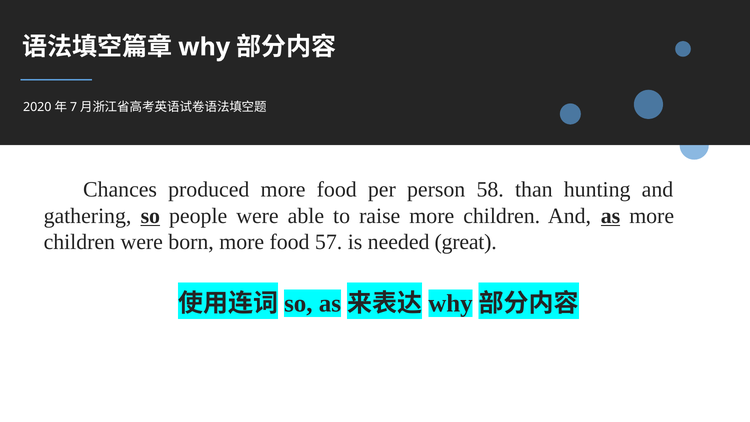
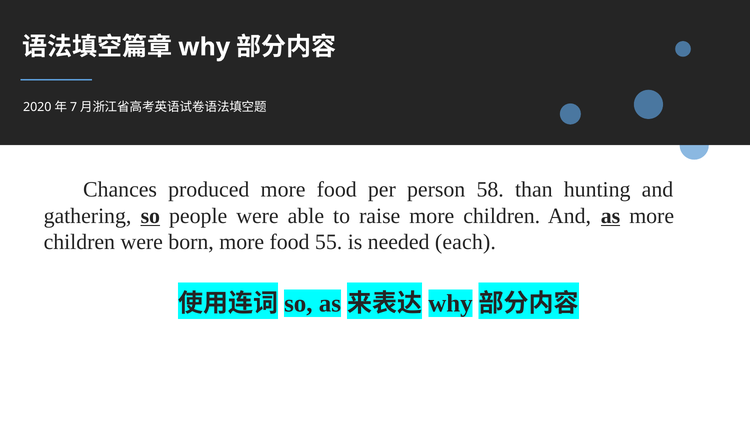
57: 57 -> 55
great: great -> each
